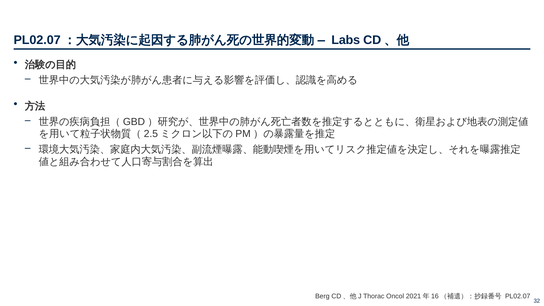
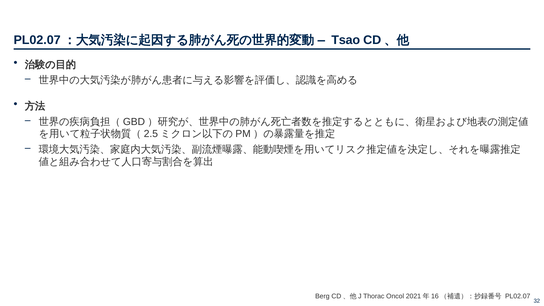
Labs: Labs -> Tsao
